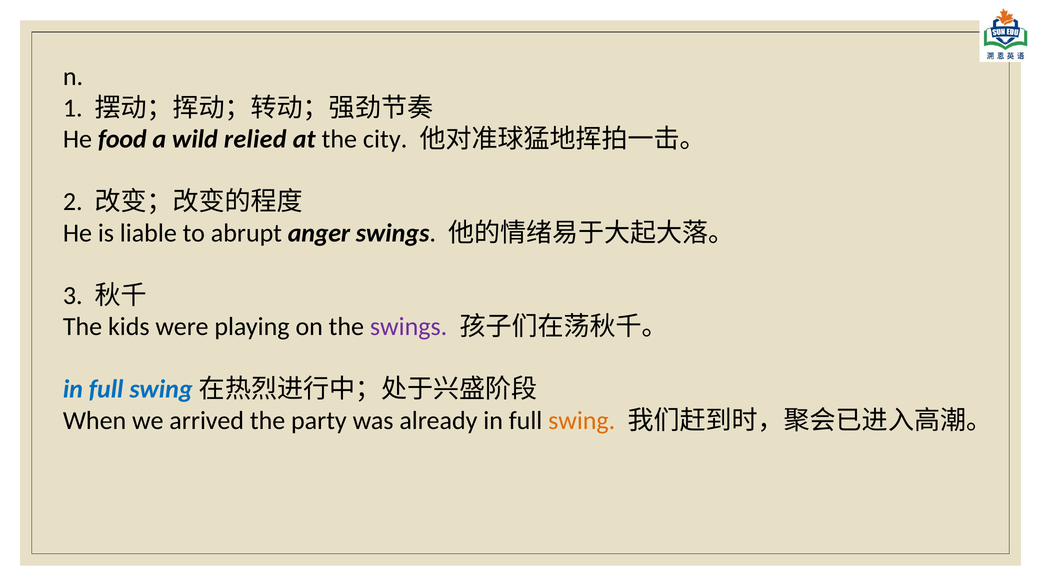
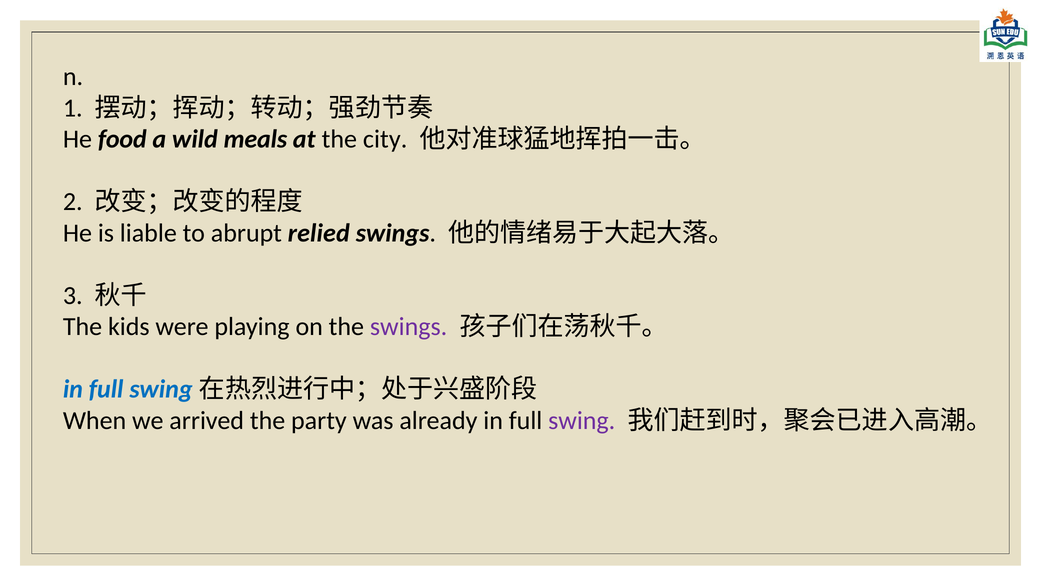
relied: relied -> meals
anger: anger -> relied
swing colour: orange -> purple
